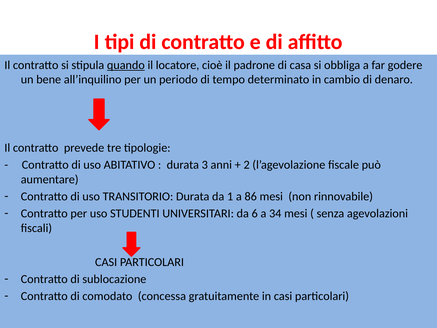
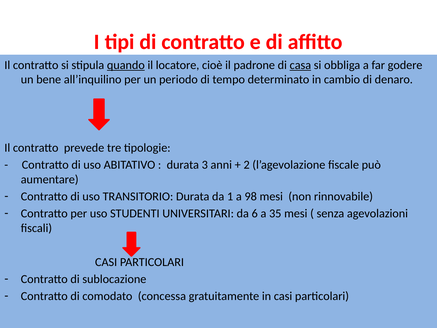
casa underline: none -> present
86: 86 -> 98
34: 34 -> 35
